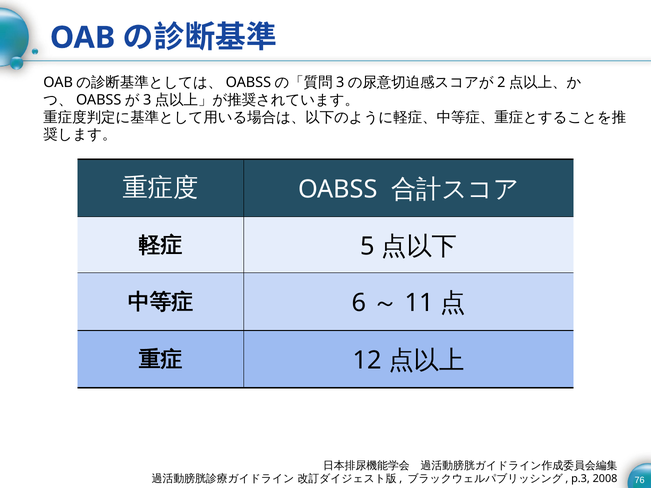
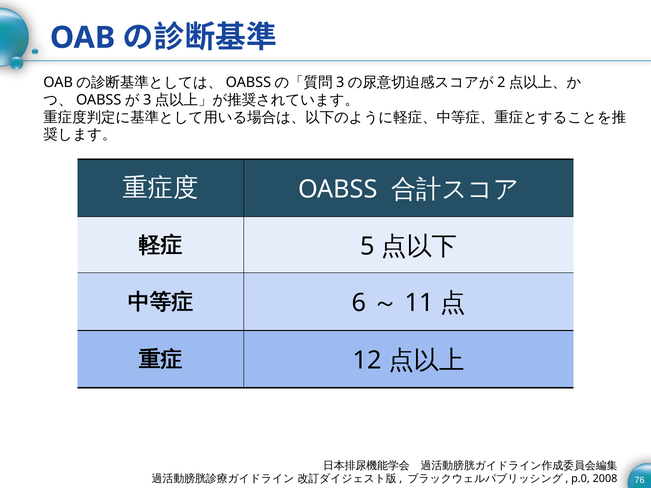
p.3: p.3 -> p.0
